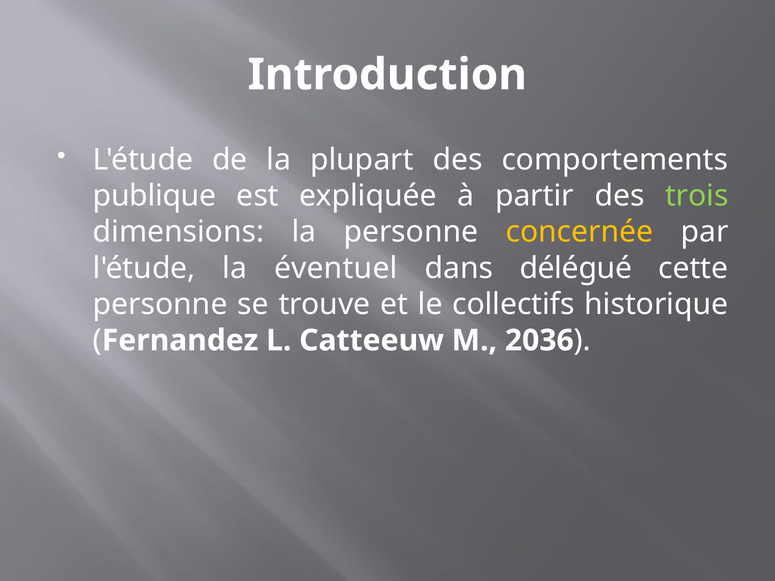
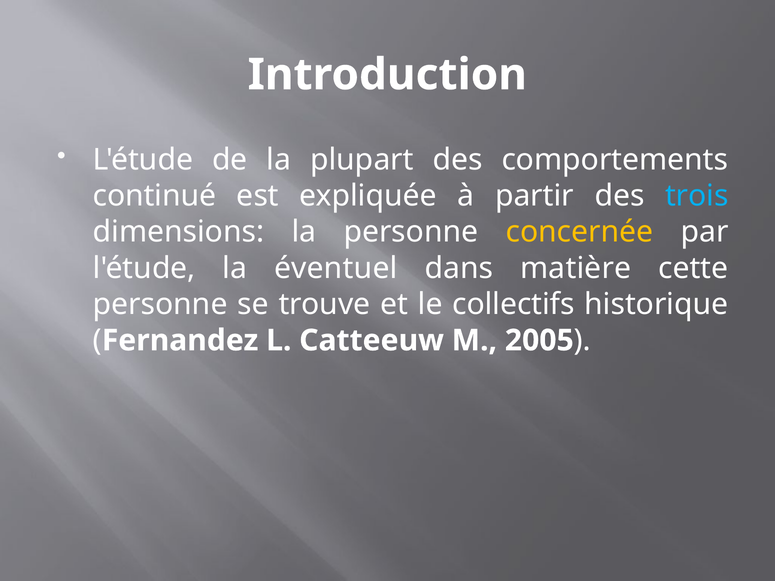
publique: publique -> continué
trois colour: light green -> light blue
délégué: délégué -> matière
2036: 2036 -> 2005
